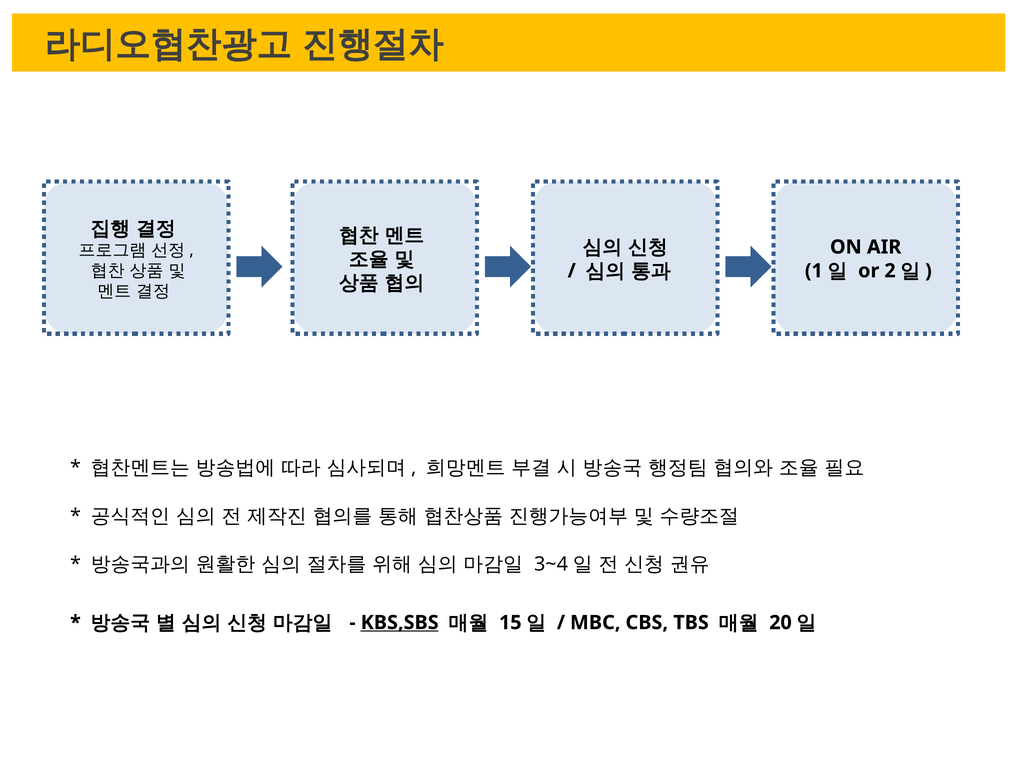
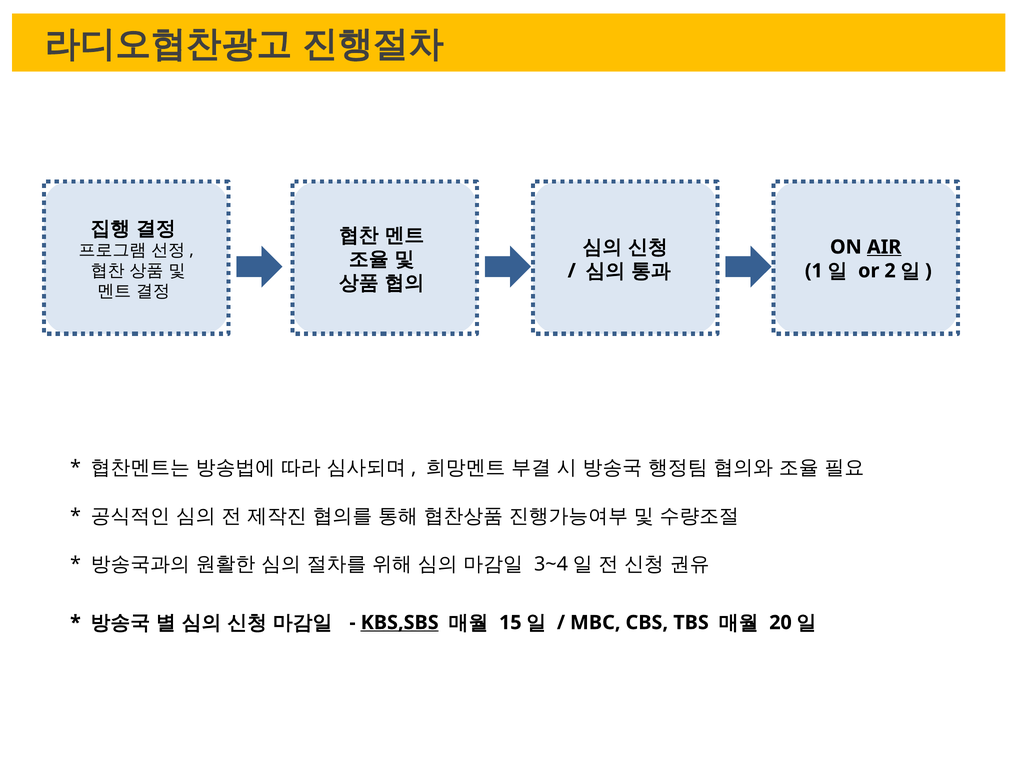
AIR underline: none -> present
